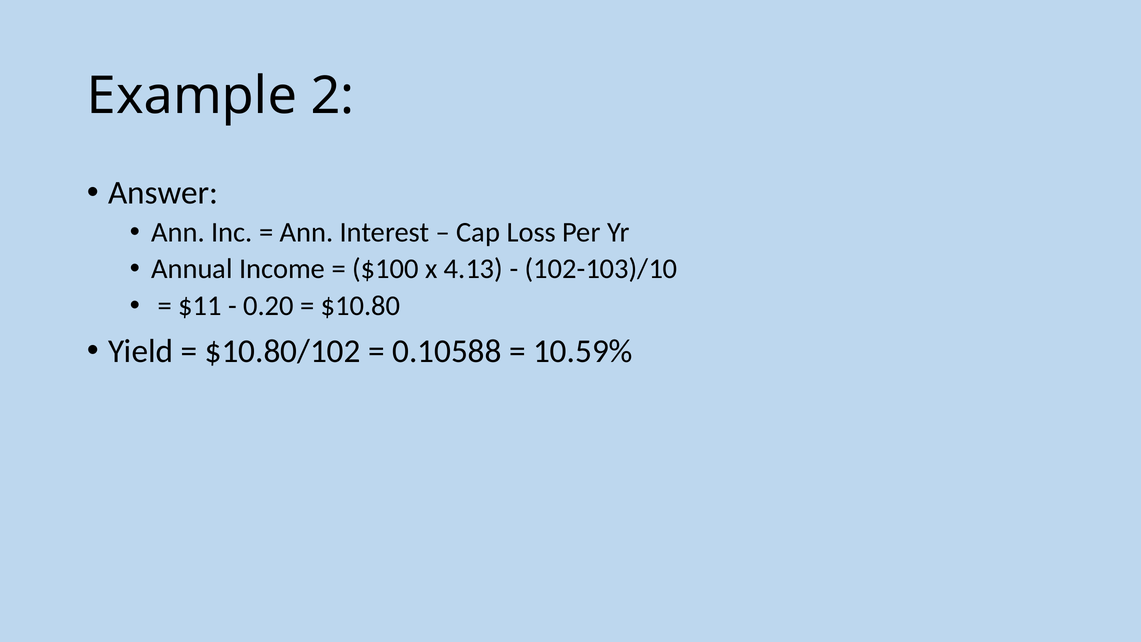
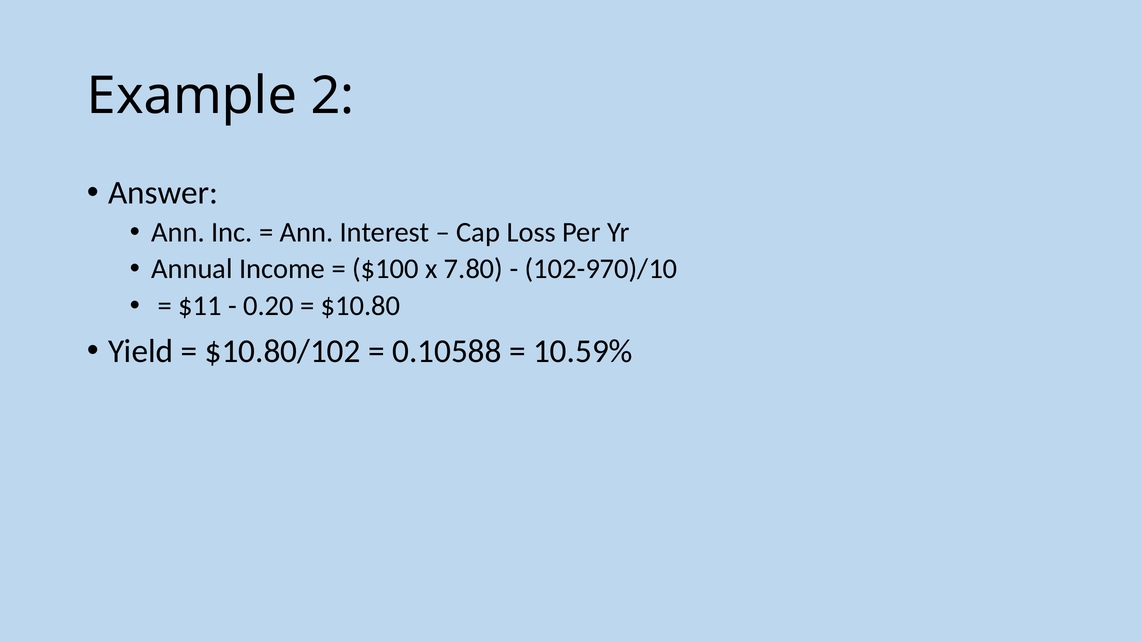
4.13: 4.13 -> 7.80
102-103)/10: 102-103)/10 -> 102-970)/10
